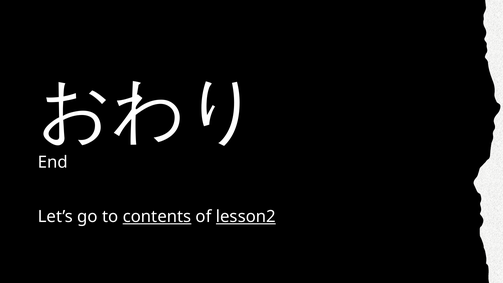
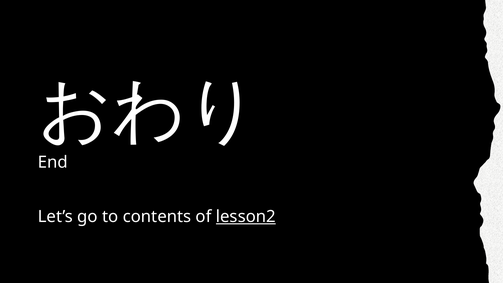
contents underline: present -> none
